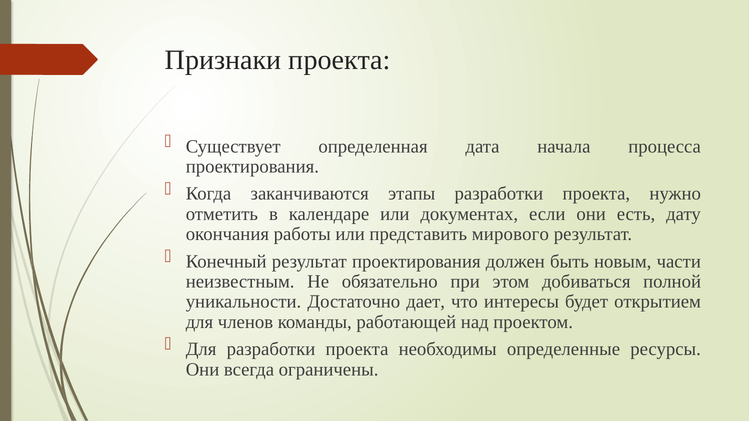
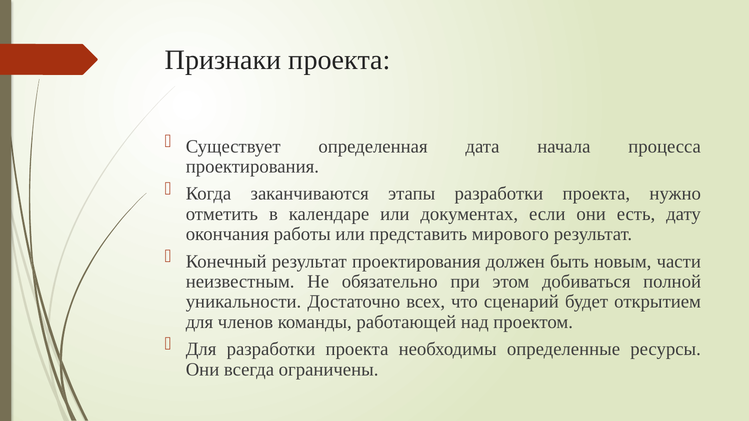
дает: дает -> всех
интересы: интересы -> сценарий
